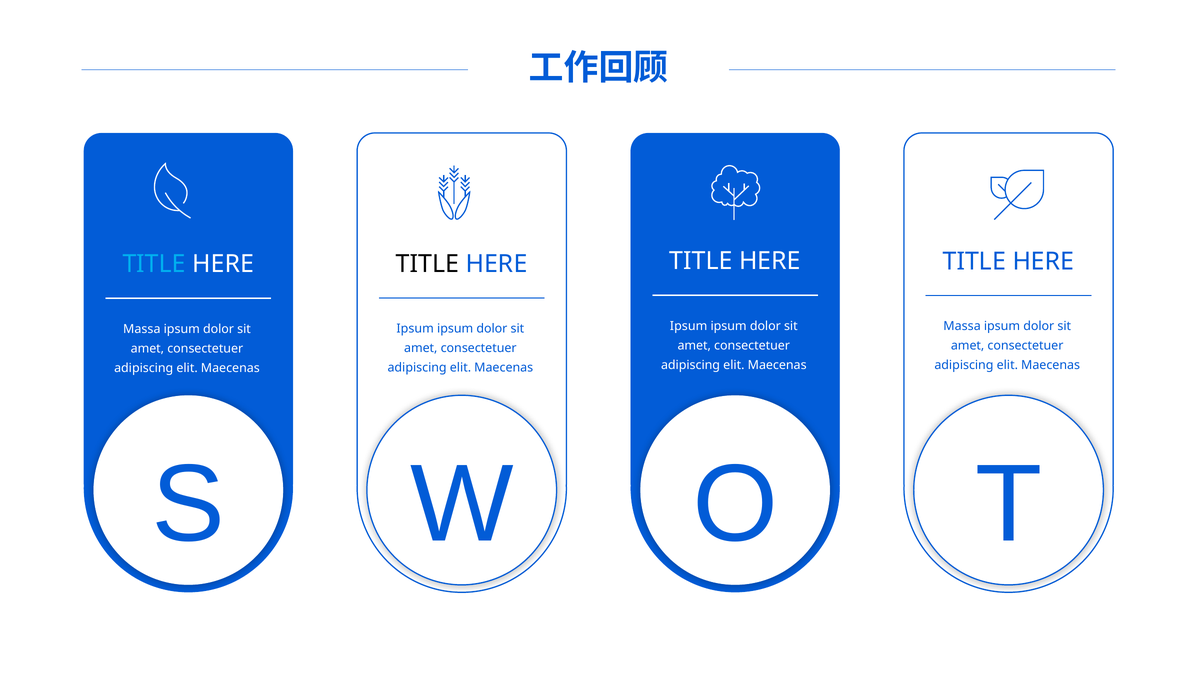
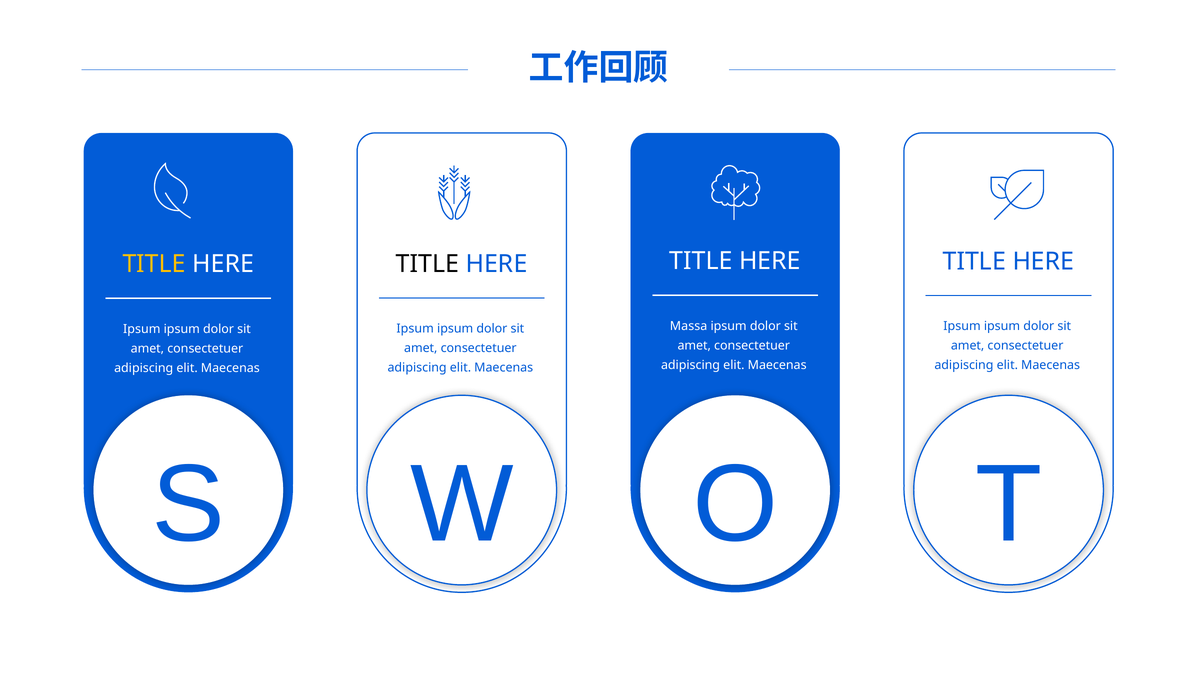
TITLE at (154, 264) colour: light blue -> yellow
Ipsum at (689, 326): Ipsum -> Massa
Massa at (962, 326): Massa -> Ipsum
Massa at (142, 329): Massa -> Ipsum
